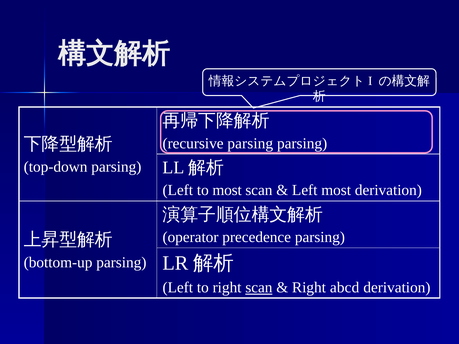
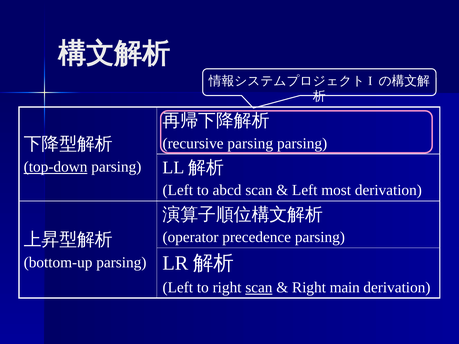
top-down underline: none -> present
to most: most -> abcd
abcd: abcd -> main
